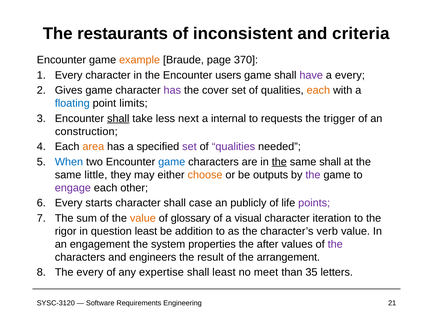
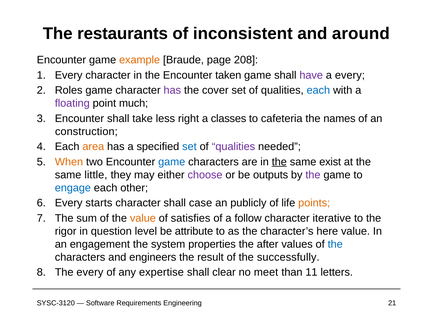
criteria: criteria -> around
370: 370 -> 208
users: users -> taken
Gives: Gives -> Roles
each at (318, 90) colour: orange -> blue
floating colour: blue -> purple
limits: limits -> much
shall at (118, 118) underline: present -> none
next: next -> right
internal: internal -> classes
requests: requests -> cafeteria
trigger: trigger -> names
set at (189, 147) colour: purple -> blue
When colour: blue -> orange
same shall: shall -> exist
choose colour: orange -> purple
engage colour: purple -> blue
points colour: purple -> orange
glossary: glossary -> satisfies
visual: visual -> follow
iteration: iteration -> iterative
question least: least -> level
addition: addition -> attribute
verb: verb -> here
the at (335, 244) colour: purple -> blue
arrangement: arrangement -> successfully
shall least: least -> clear
35: 35 -> 11
